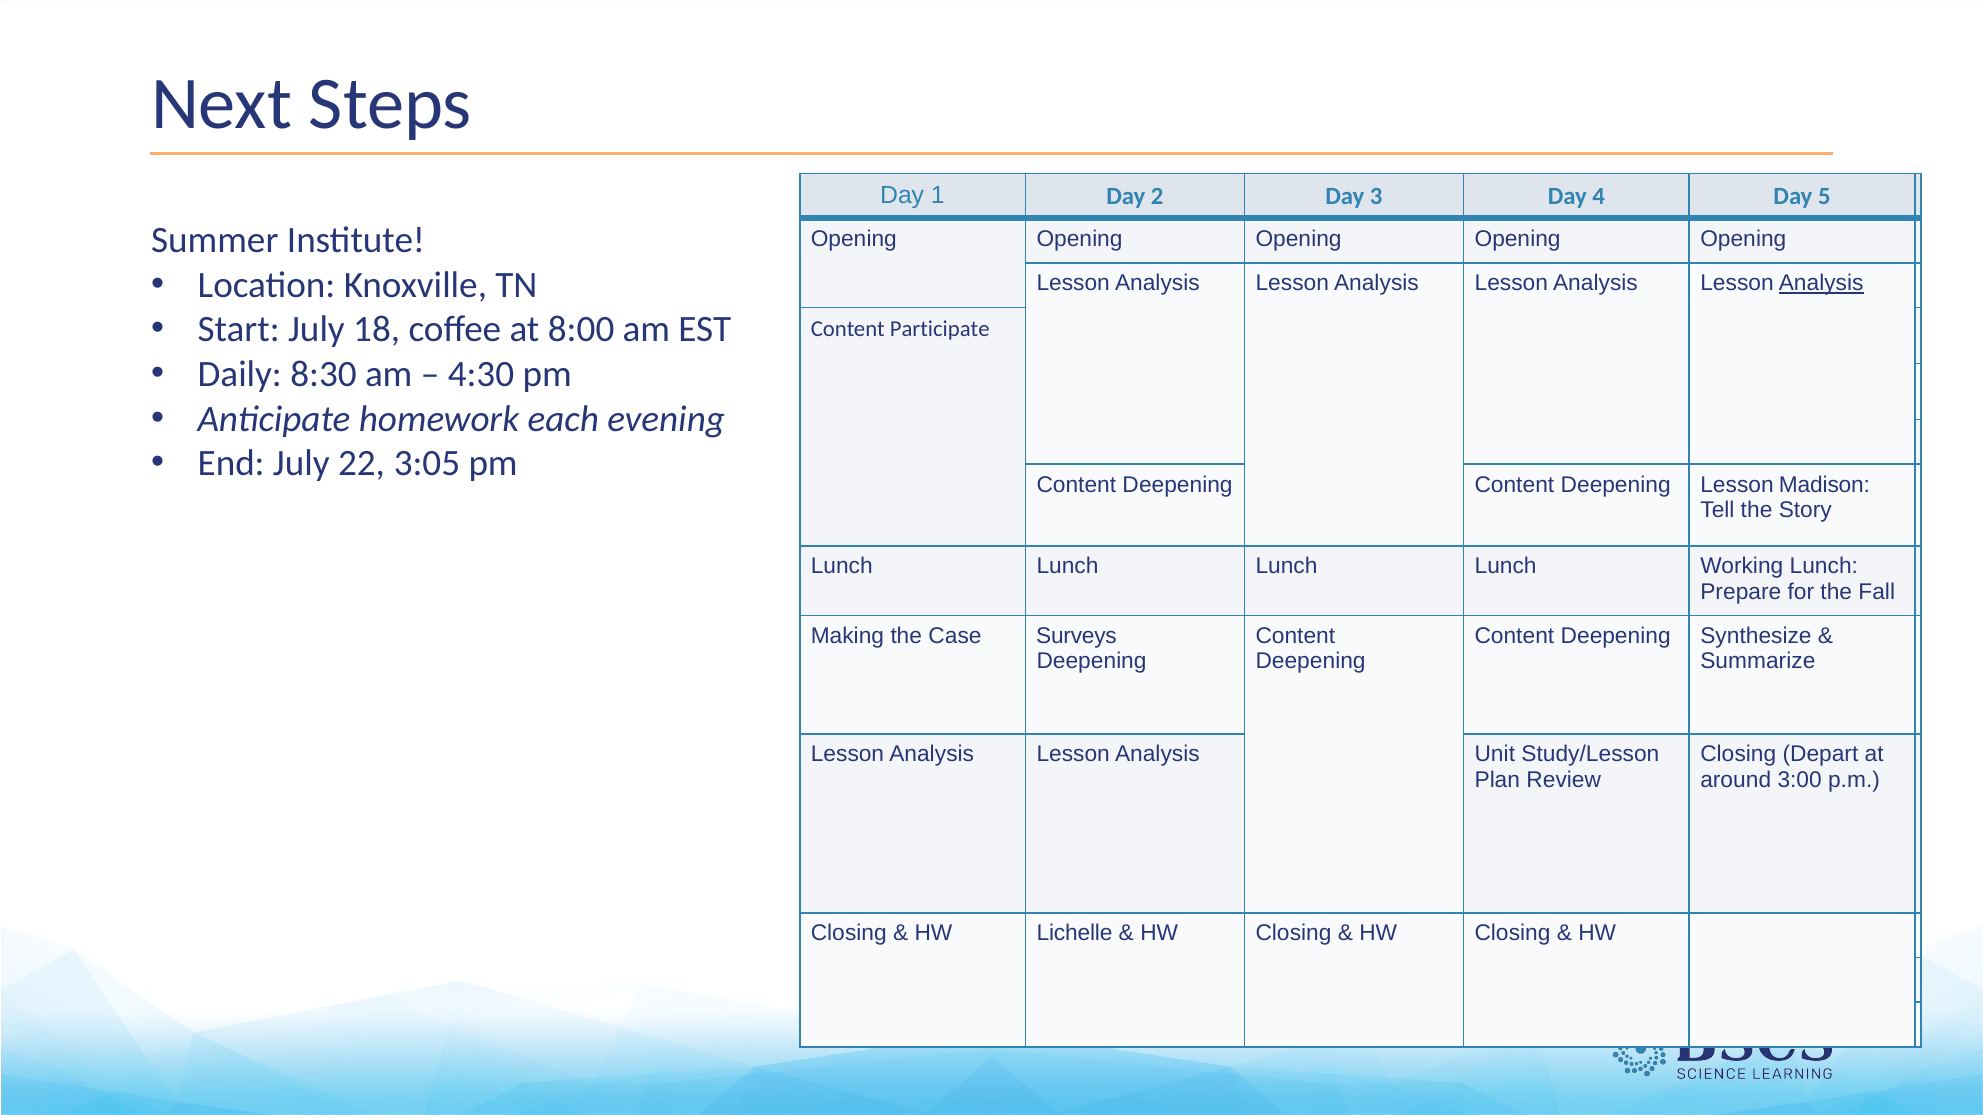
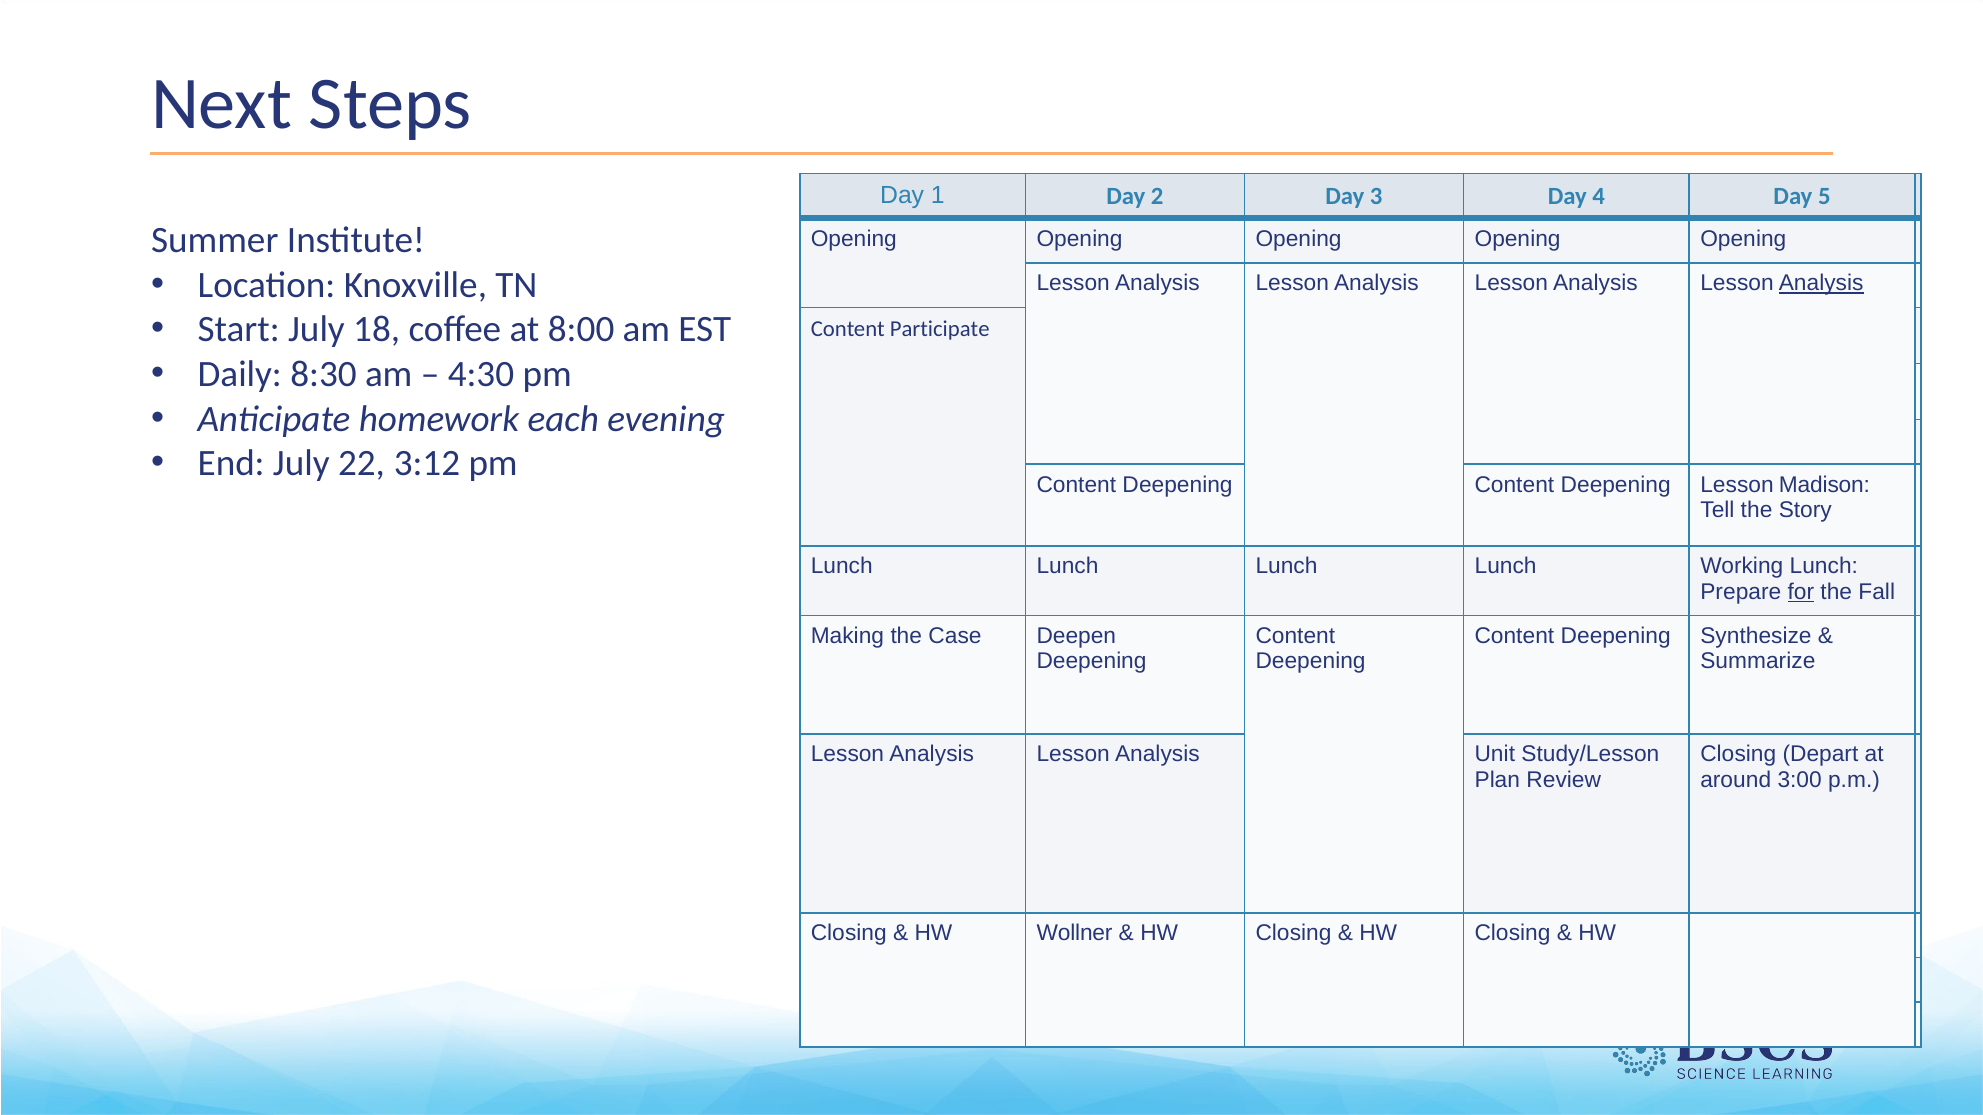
3:05: 3:05 -> 3:12
for underline: none -> present
Surveys: Surveys -> Deepen
Lichelle: Lichelle -> Wollner
